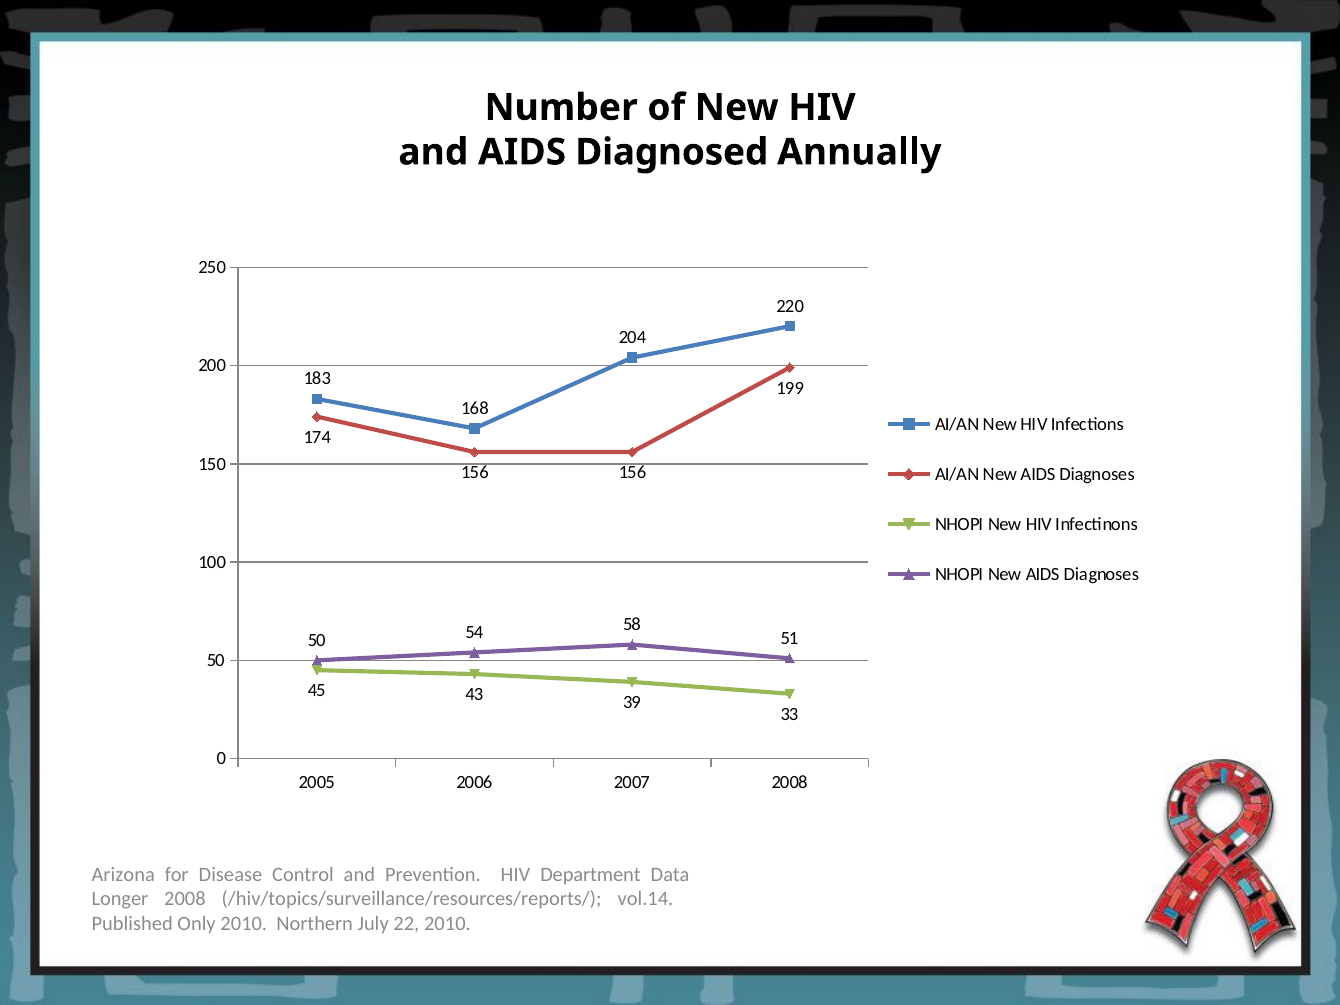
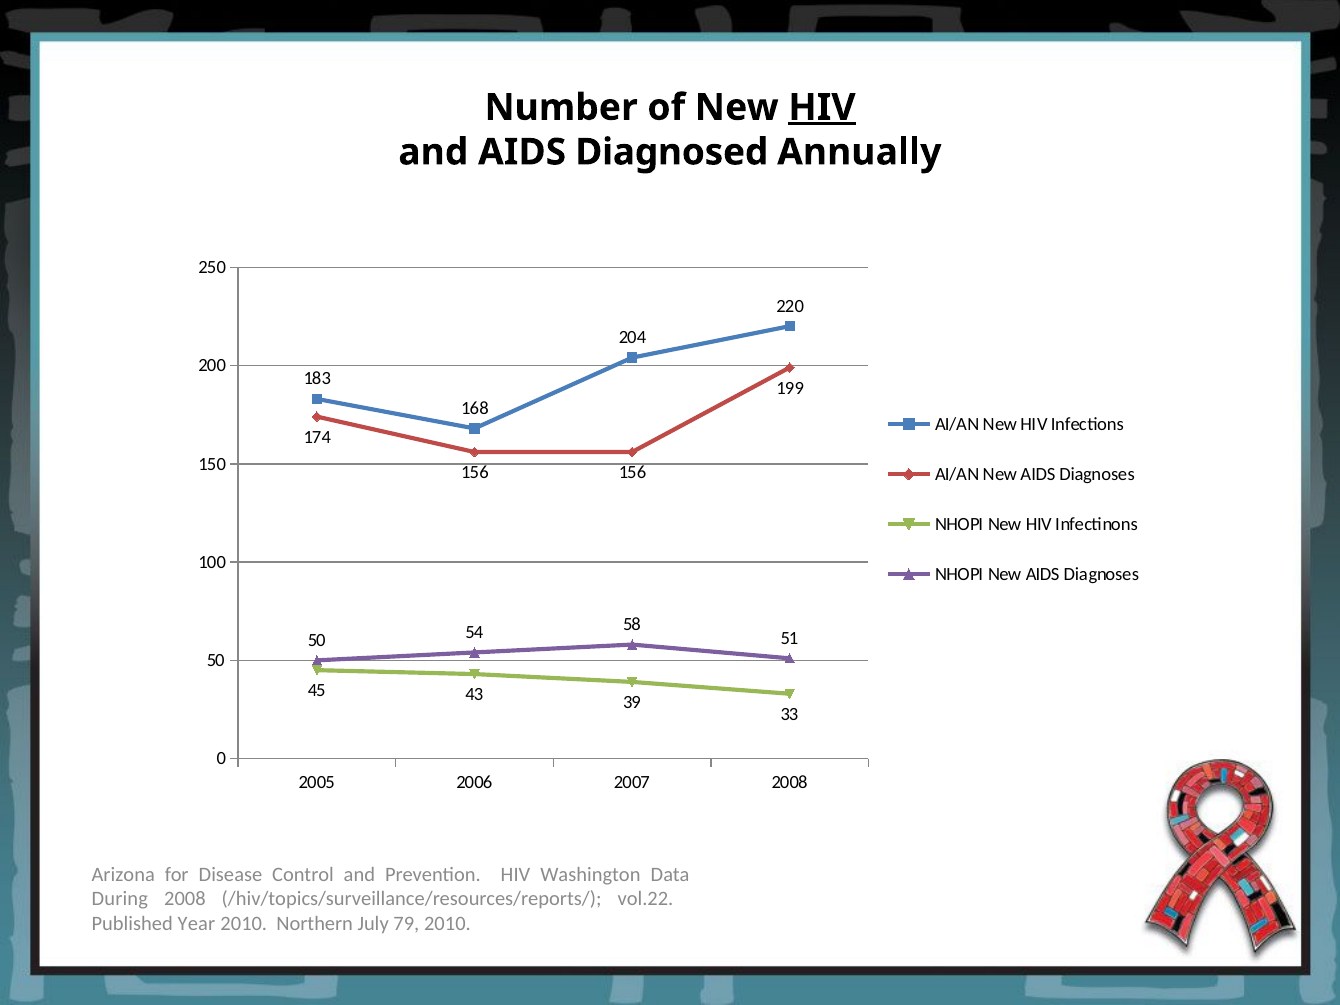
HIV at (822, 108) underline: none -> present
Department: Department -> Washington
Longer: Longer -> During
vol.14: vol.14 -> vol.22
Only: Only -> Year
22: 22 -> 79
